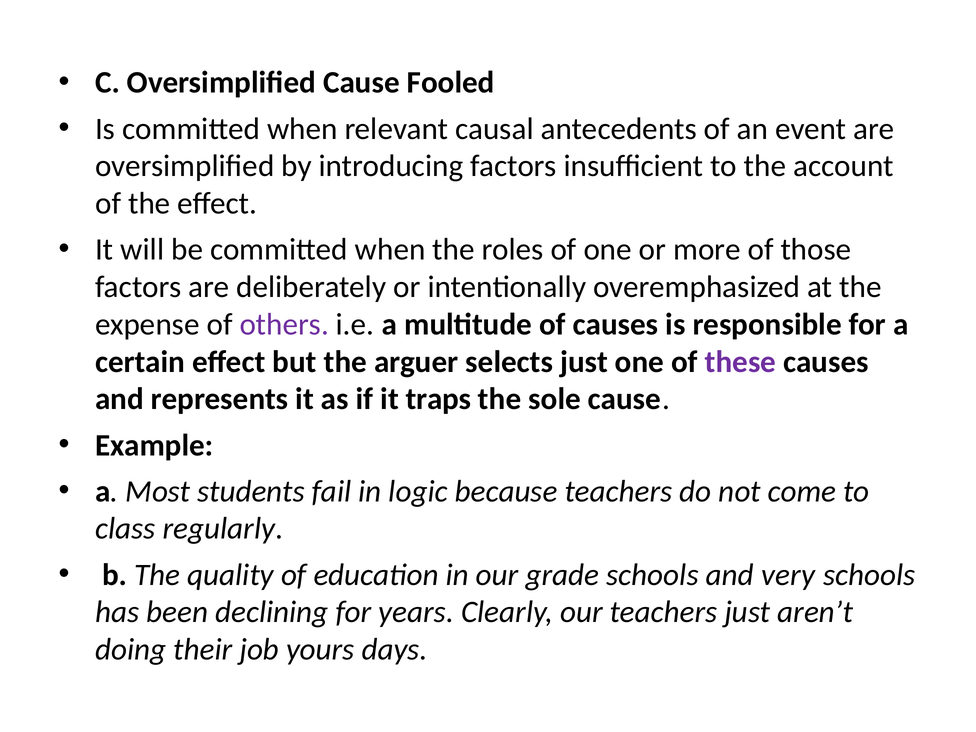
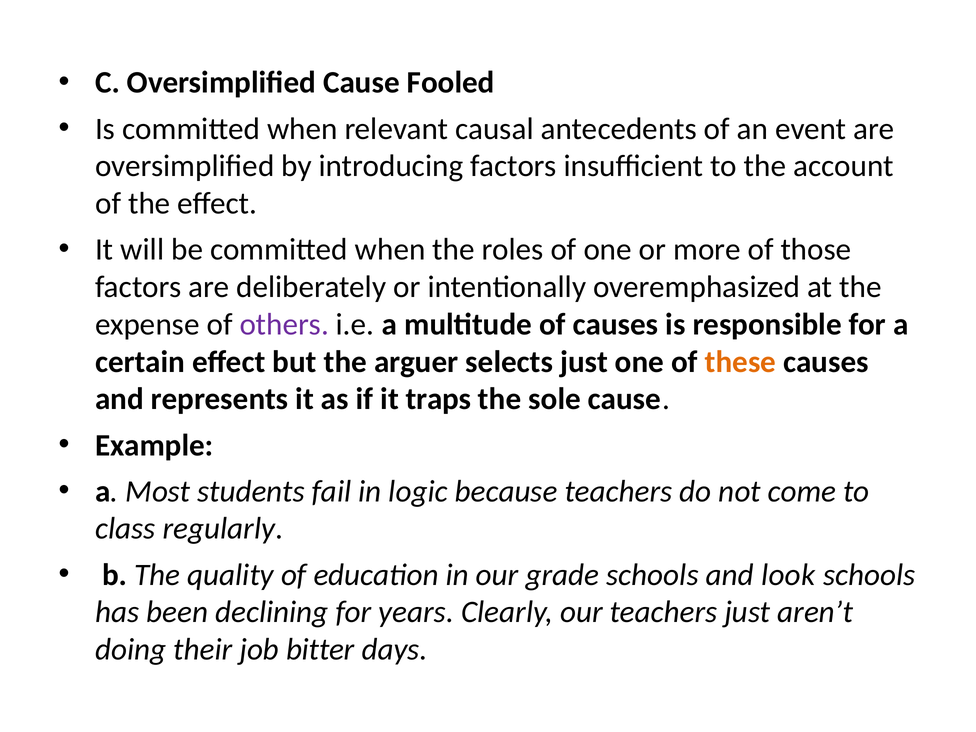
these colour: purple -> orange
very: very -> look
yours: yours -> bitter
